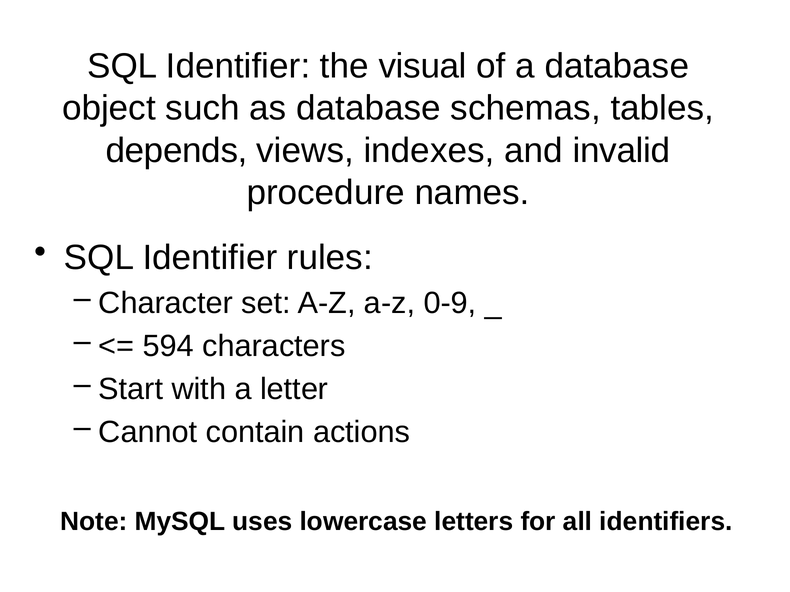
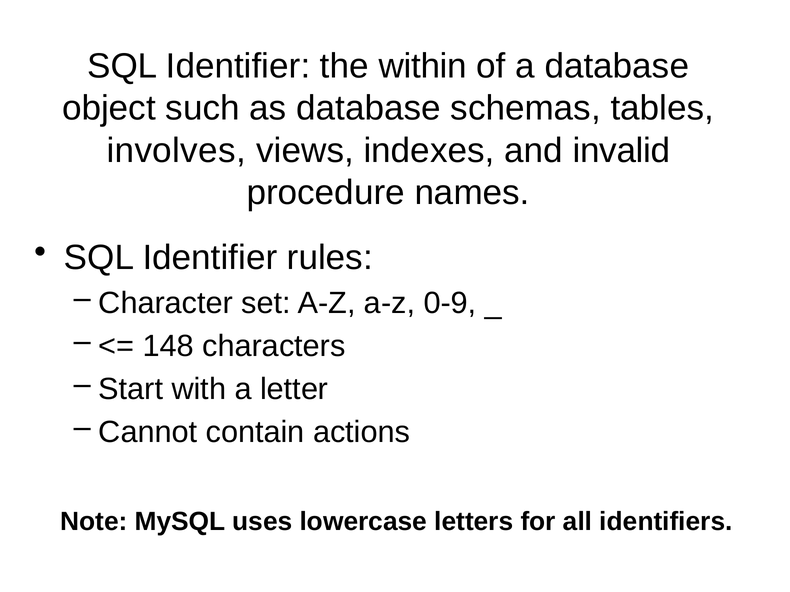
visual: visual -> within
depends: depends -> involves
594: 594 -> 148
